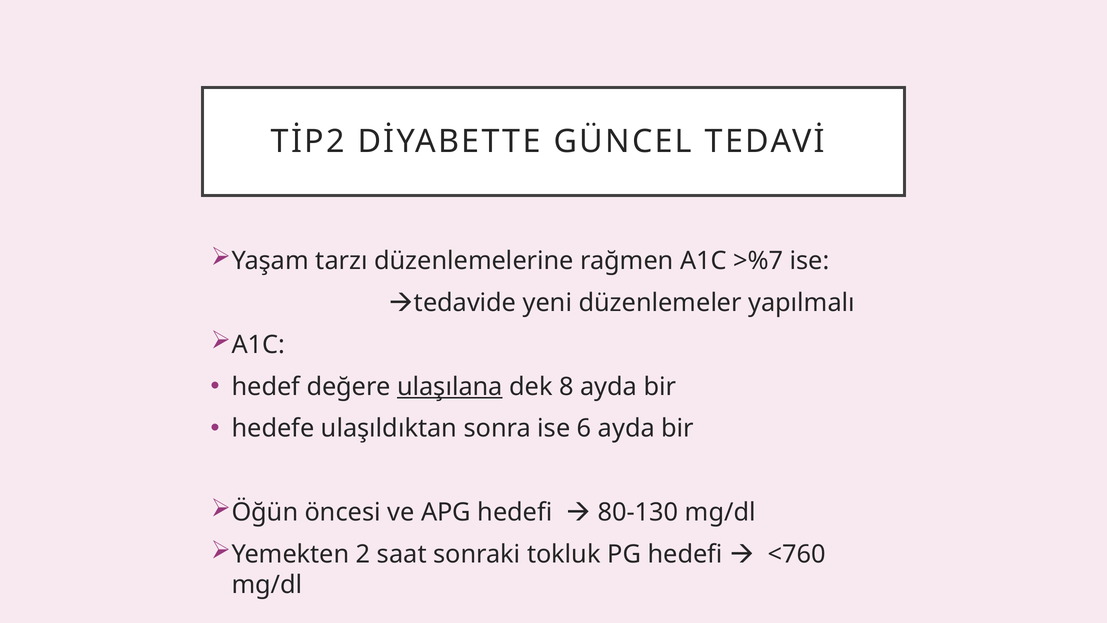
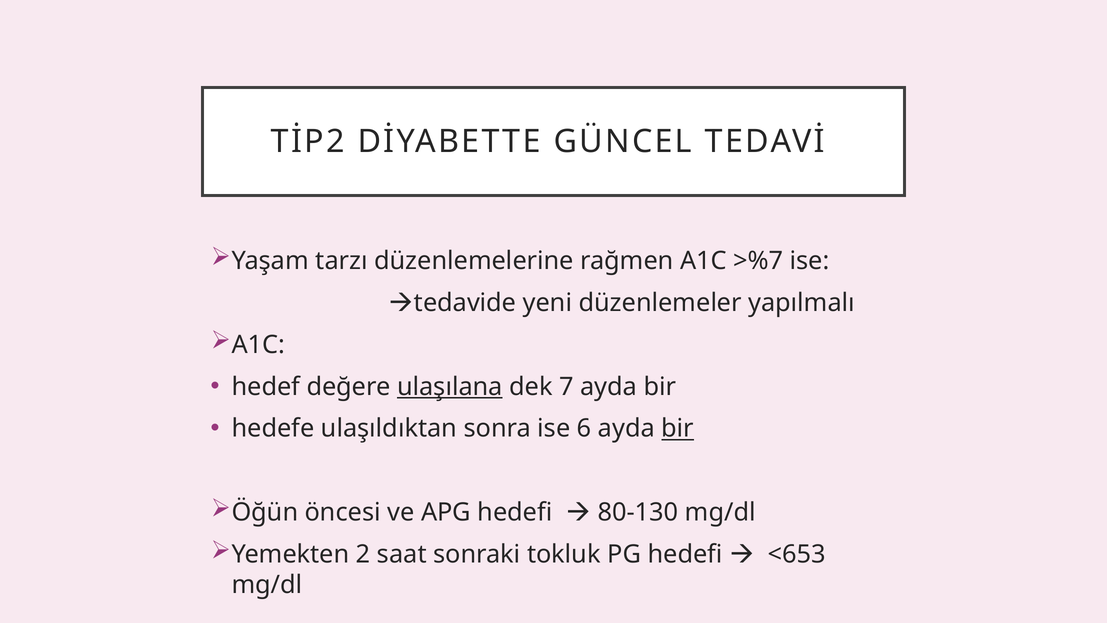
8: 8 -> 7
bir at (678, 428) underline: none -> present
<760: <760 -> <653
